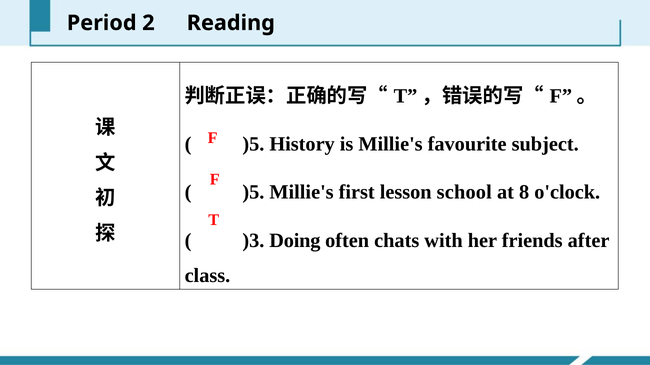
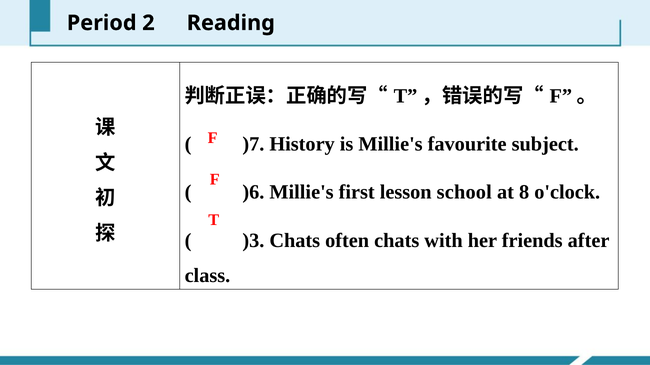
)5 at (253, 144): )5 -> )7
)5 at (253, 193): )5 -> )6
)3 Doing: Doing -> Chats
